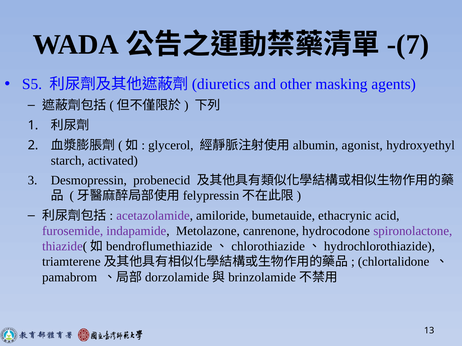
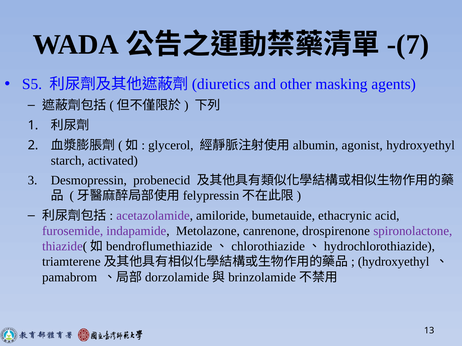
hydrocodone: hydrocodone -> drospirenone
chlortalidone at (394, 262): chlortalidone -> hydroxyethyl
